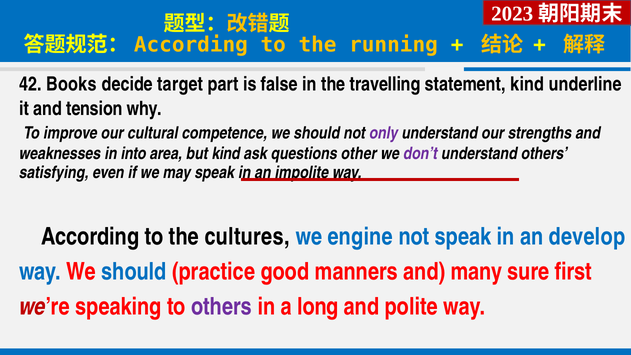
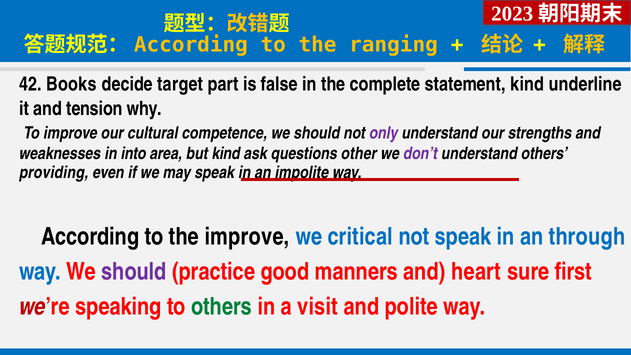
running: running -> ranging
travelling: travelling -> complete
satisfying: satisfying -> providing
the cultures: cultures -> improve
engine: engine -> critical
develop: develop -> through
should at (134, 272) colour: blue -> purple
many: many -> heart
others at (222, 307) colour: purple -> green
long: long -> visit
